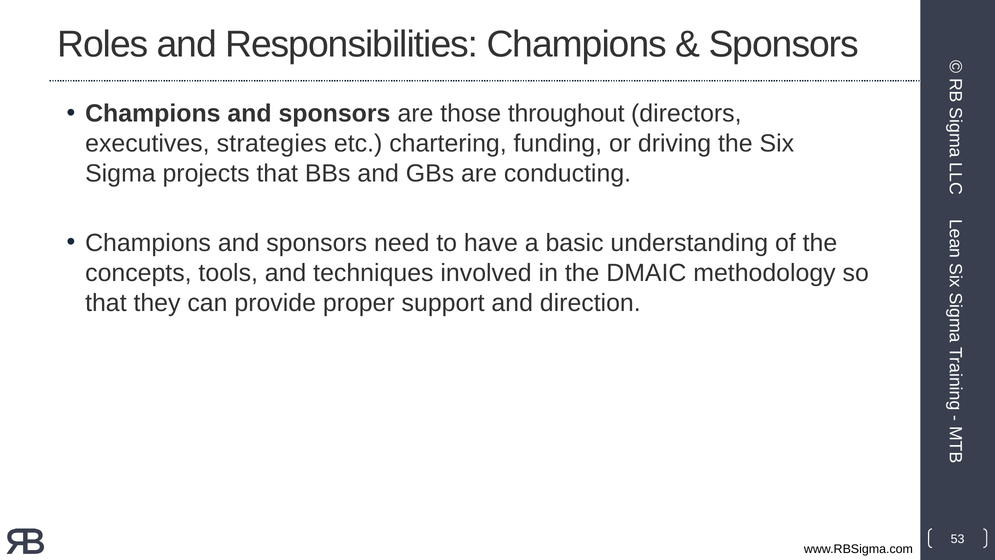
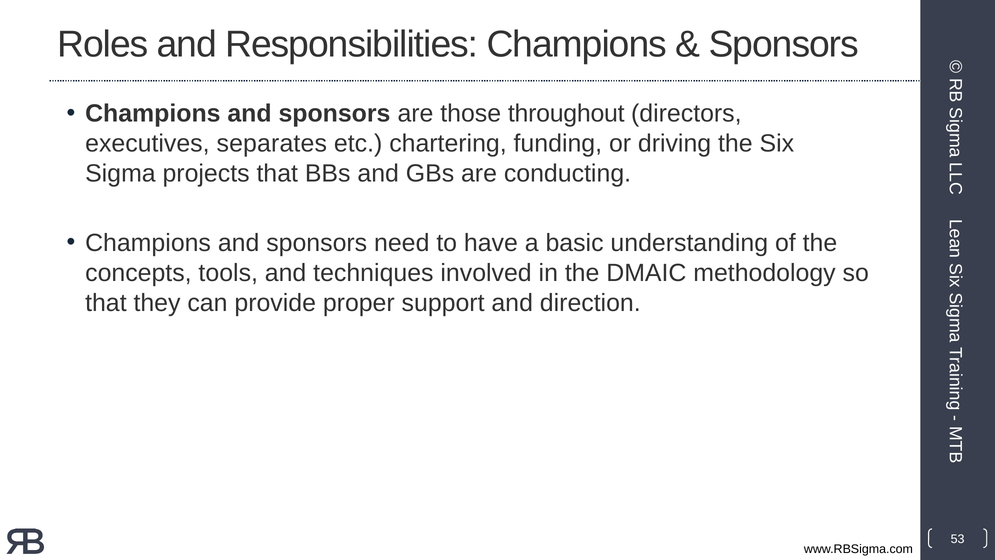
strategies: strategies -> separates
